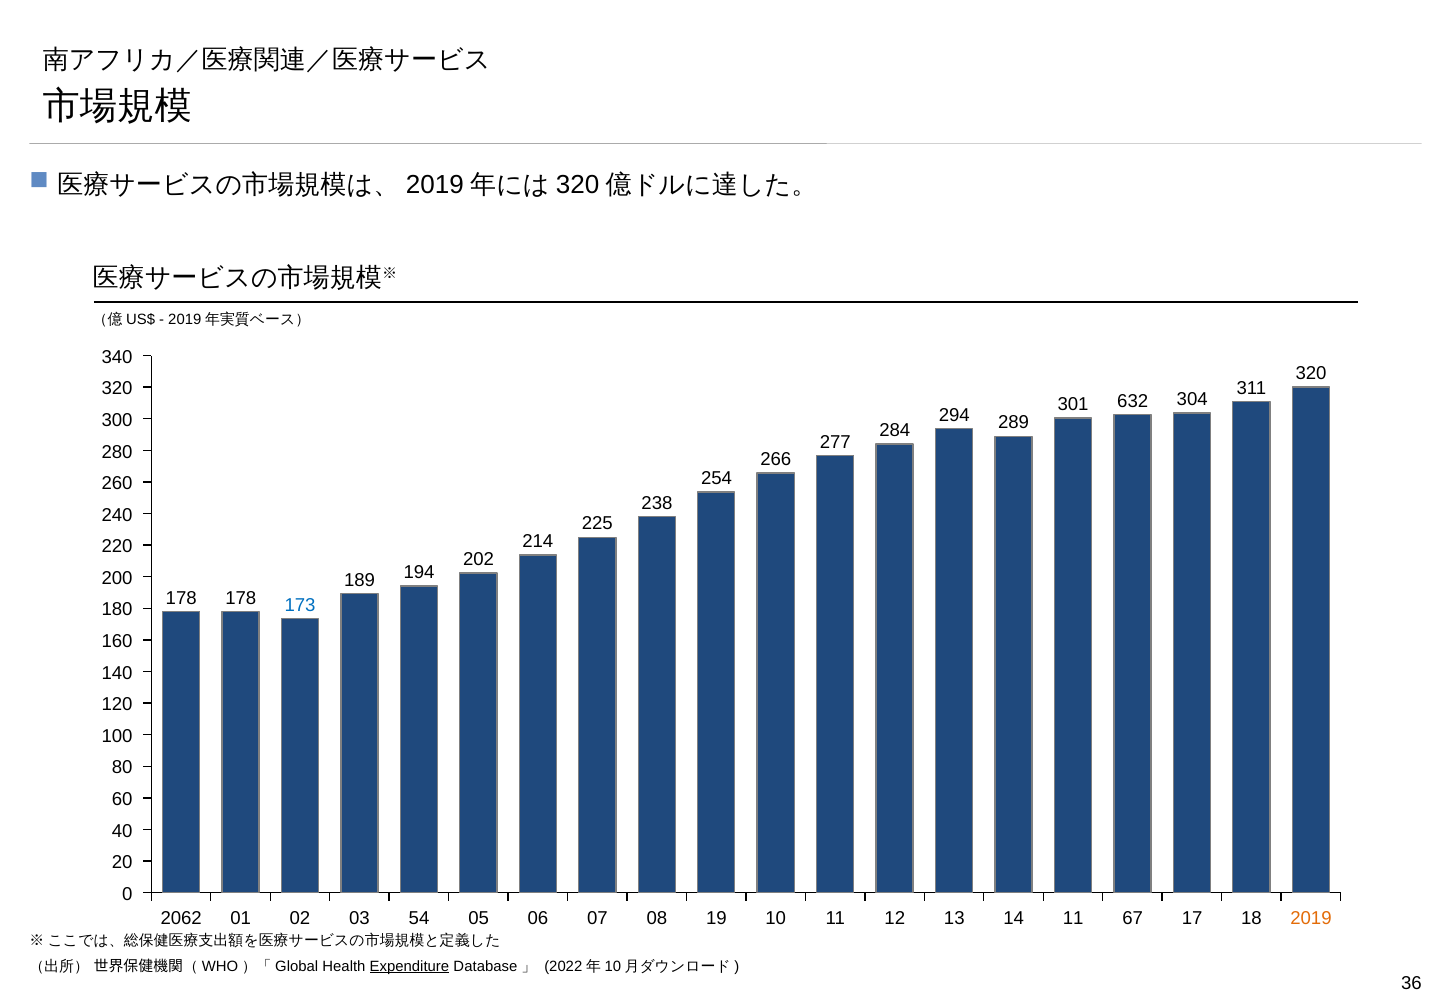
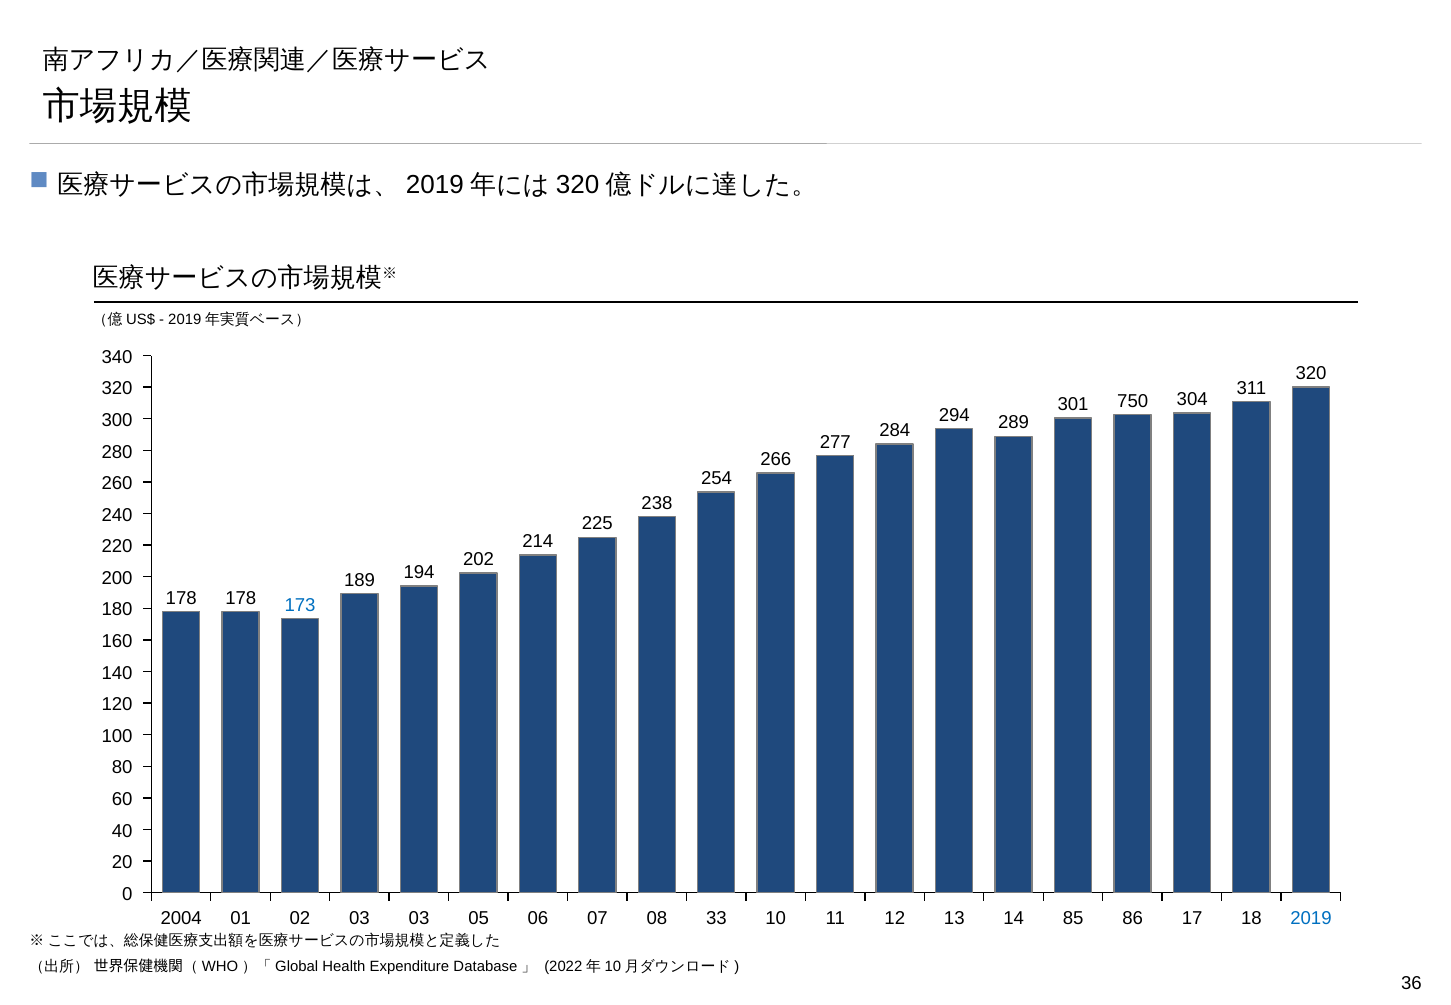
632: 632 -> 750
2062: 2062 -> 2004
02 54: 54 -> 03
19: 19 -> 33
03 11: 11 -> 85
67: 67 -> 86
2019 colour: orange -> blue
Expenditure underline: present -> none
